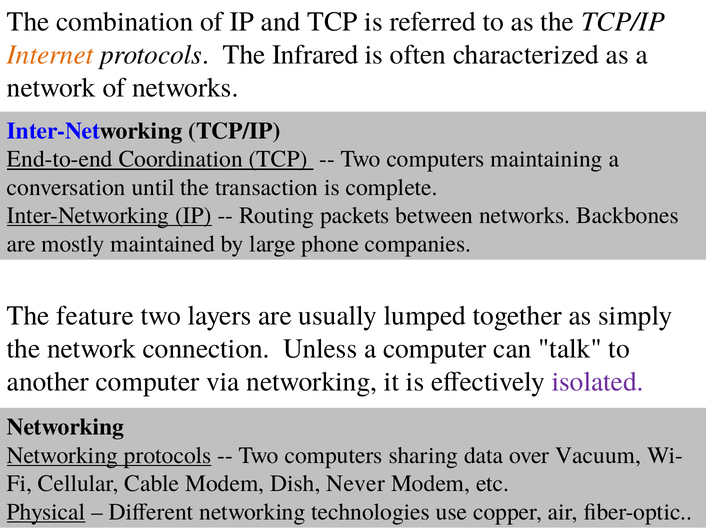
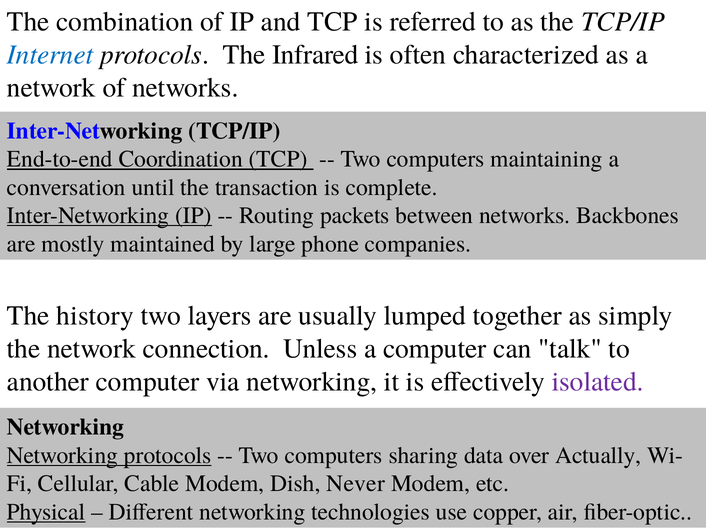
Internet colour: orange -> blue
feature: feature -> history
Vacuum: Vacuum -> Actually
